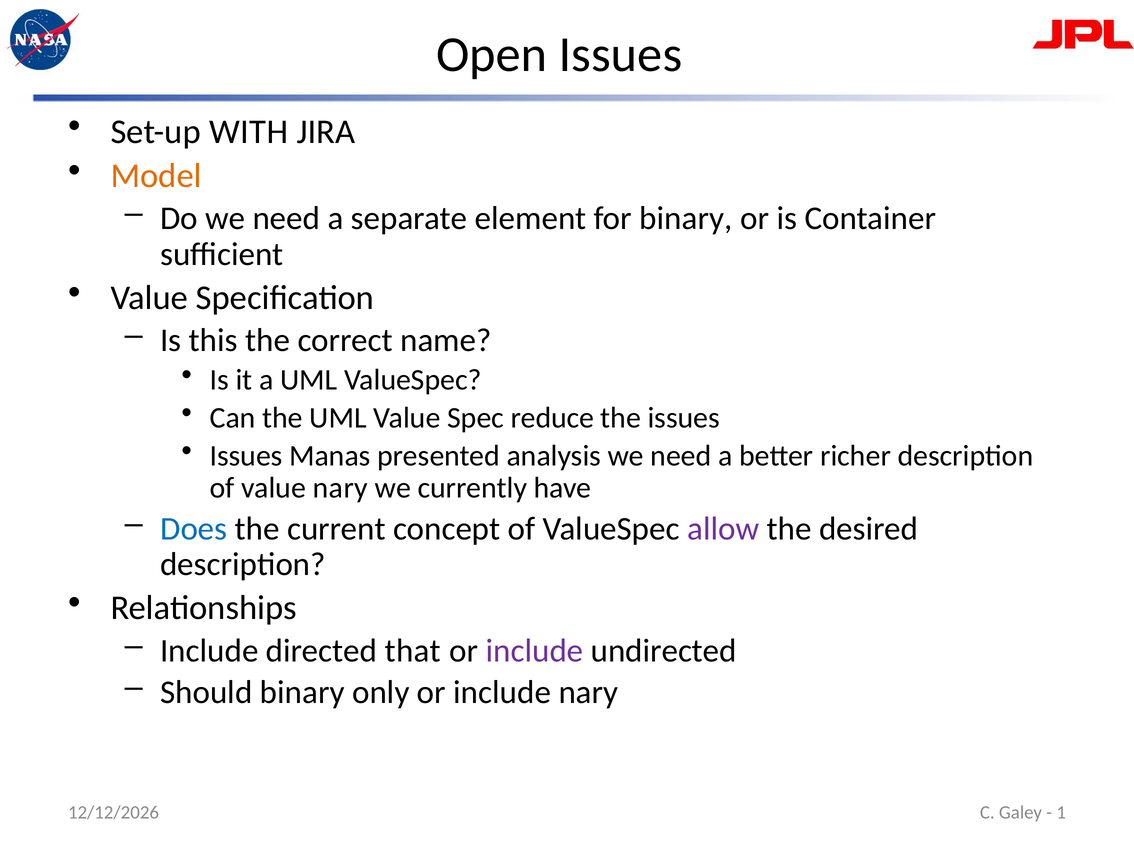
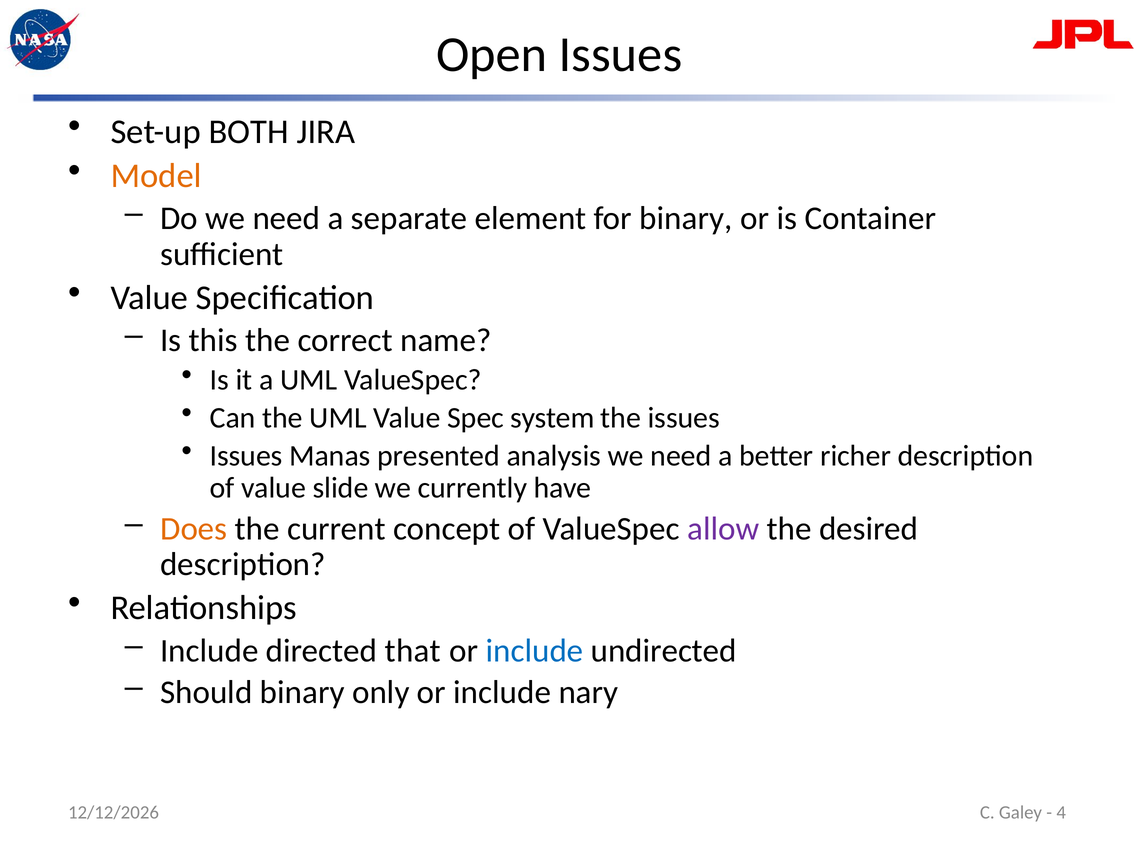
WITH: WITH -> BOTH
reduce: reduce -> system
value nary: nary -> slide
Does colour: blue -> orange
include at (534, 650) colour: purple -> blue
1: 1 -> 4
